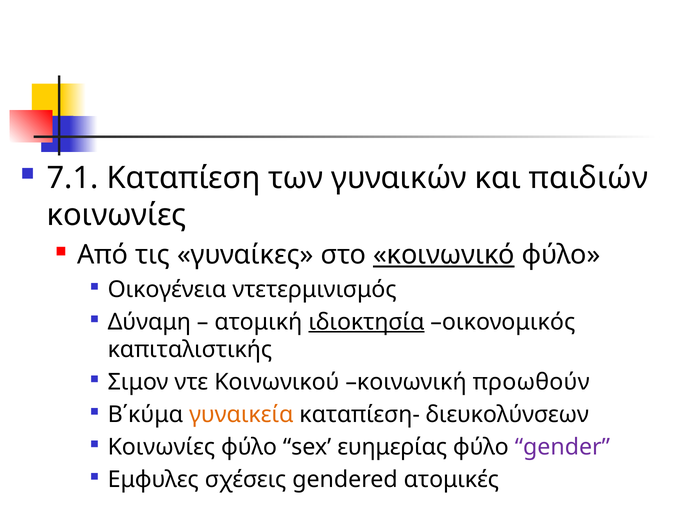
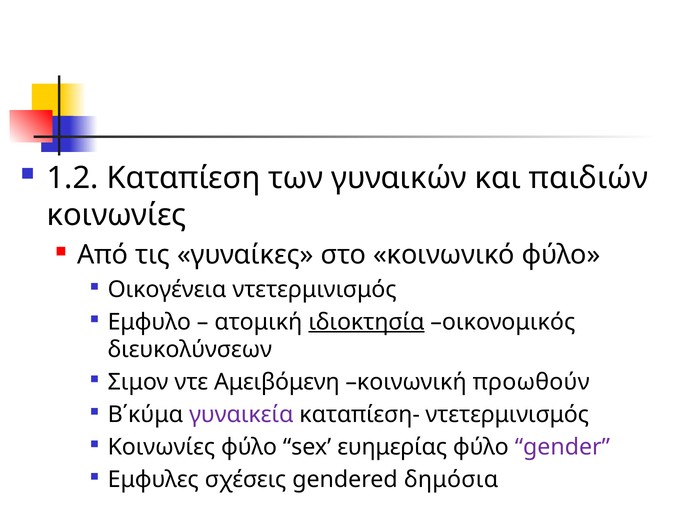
7.1: 7.1 -> 1.2
κοινωνικό underline: present -> none
Δύναμη: Δύναμη -> Εμφυλο
καπιταλιστικής: καπιταλιστικής -> διευκολύνσεων
Κοινωνικού: Κοινωνικού -> Αμειβόμενη
γυναικεία colour: orange -> purple
καταπίεση- διευκολύνσεων: διευκολύνσεων -> ντετερμινισμός
ατομικές: ατομικές -> δημόσια
